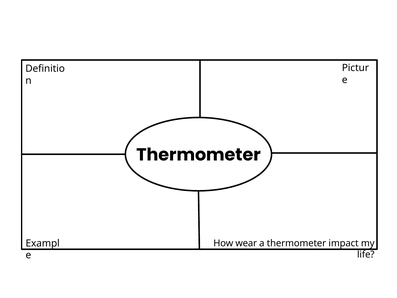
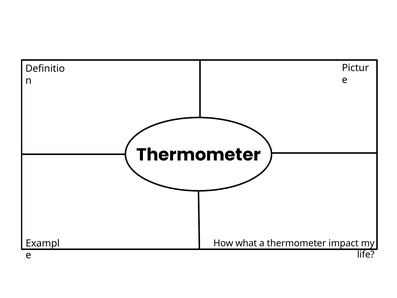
wear: wear -> what
